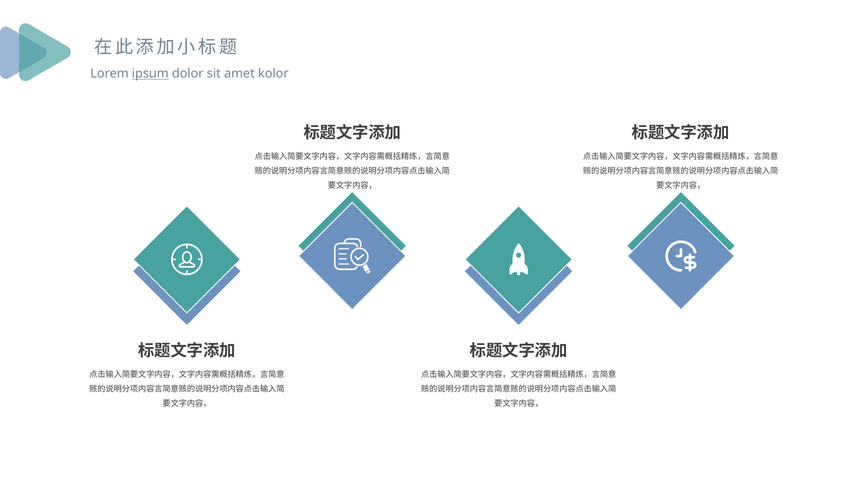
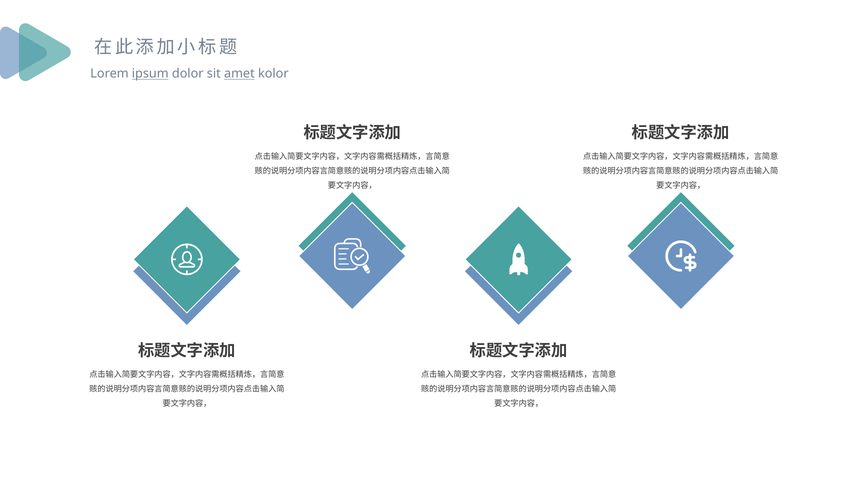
amet underline: none -> present
